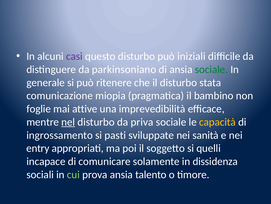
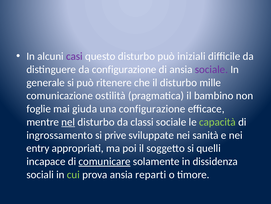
da parkinsoniano: parkinsoniano -> configurazione
sociale at (211, 69) colour: green -> purple
stata: stata -> mille
miopia: miopia -> ostilità
attive: attive -> giuda
una imprevedibilità: imprevedibilità -> configurazione
priva: priva -> classi
capacità colour: yellow -> light green
pasti: pasti -> prive
comunicare underline: none -> present
talento: talento -> reparti
